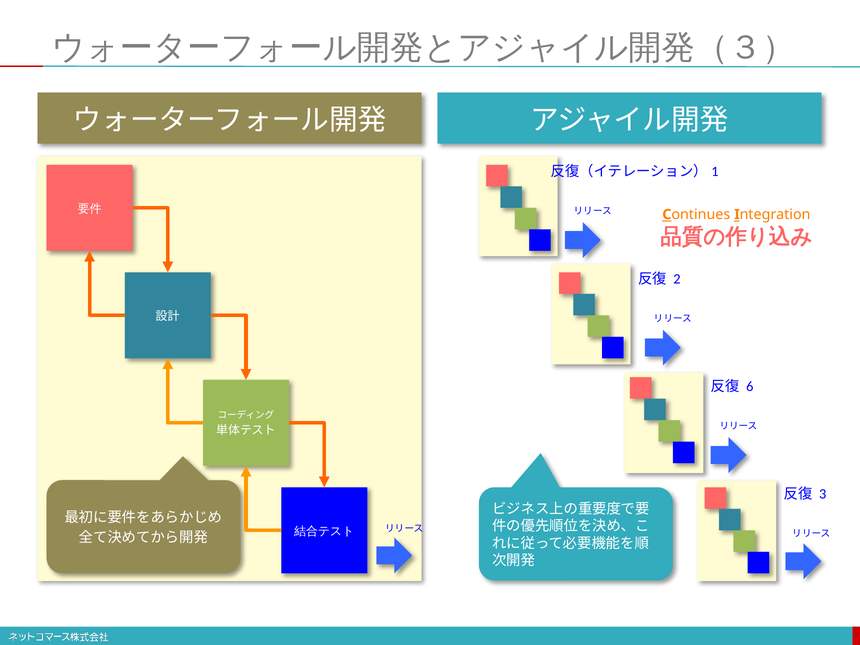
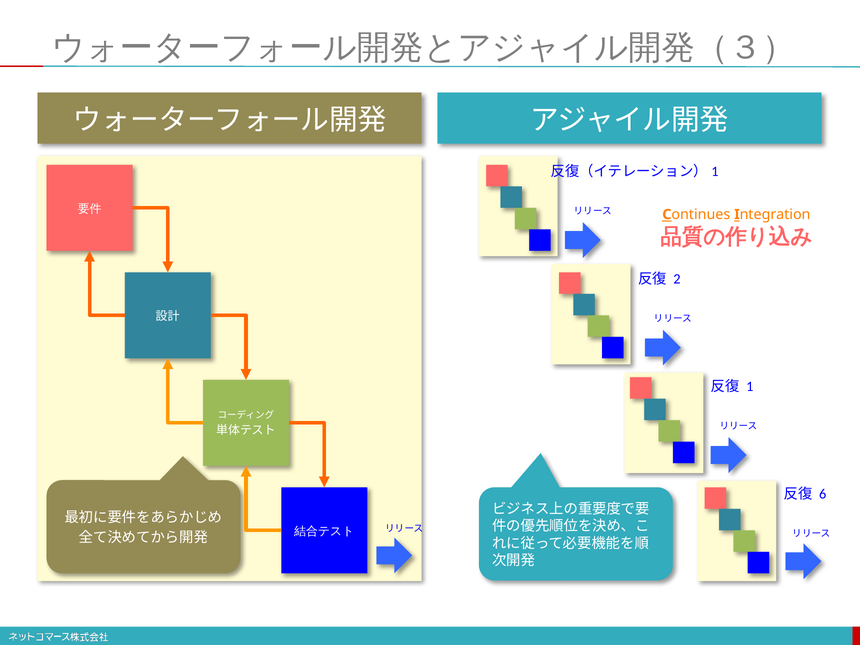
6 at (750, 386): 6 -> 1
3: 3 -> 6
